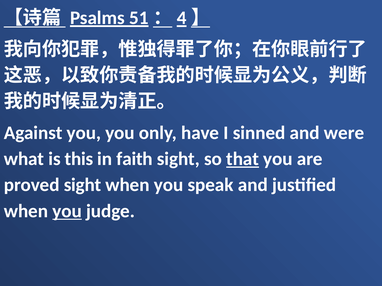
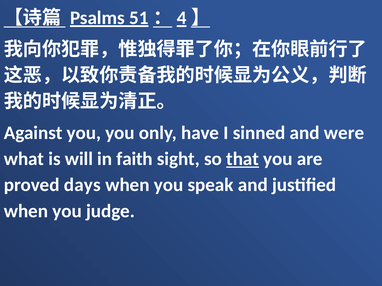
this: this -> will
proved sight: sight -> days
you at (67, 211) underline: present -> none
